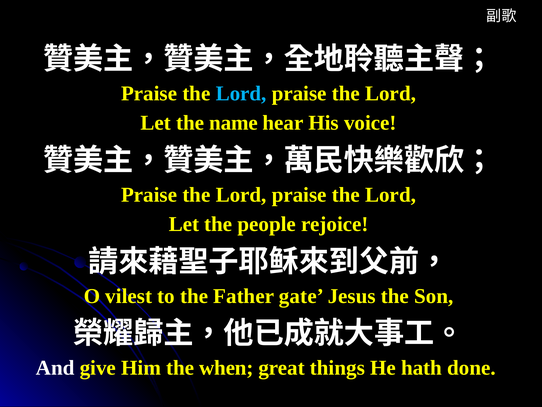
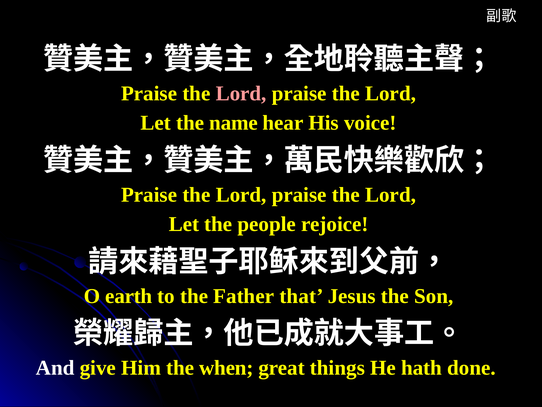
Lord at (241, 93) colour: light blue -> pink
vilest: vilest -> earth
gate: gate -> that
